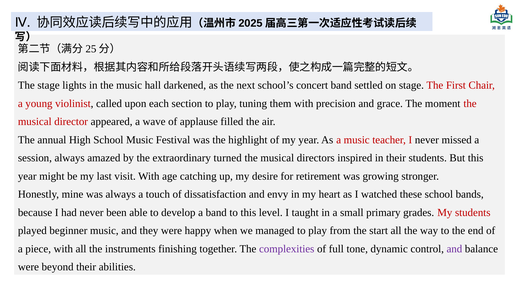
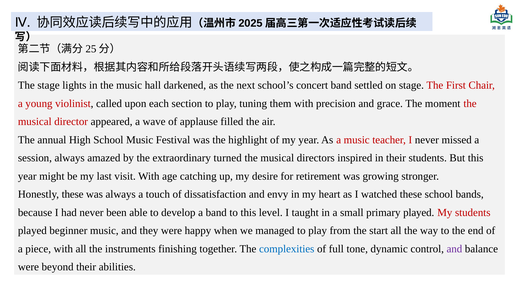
Honestly mine: mine -> these
primary grades: grades -> played
complexities colour: purple -> blue
